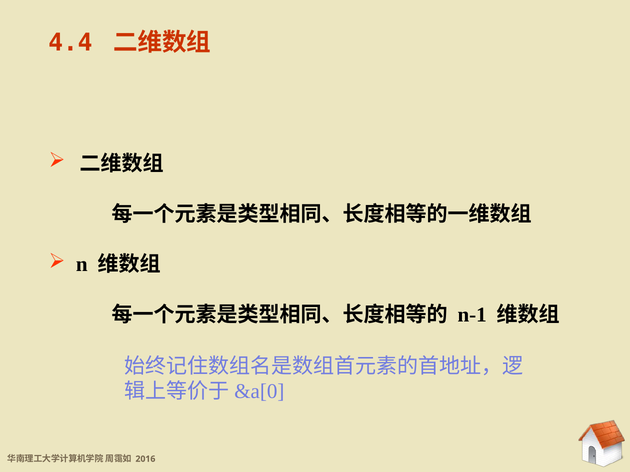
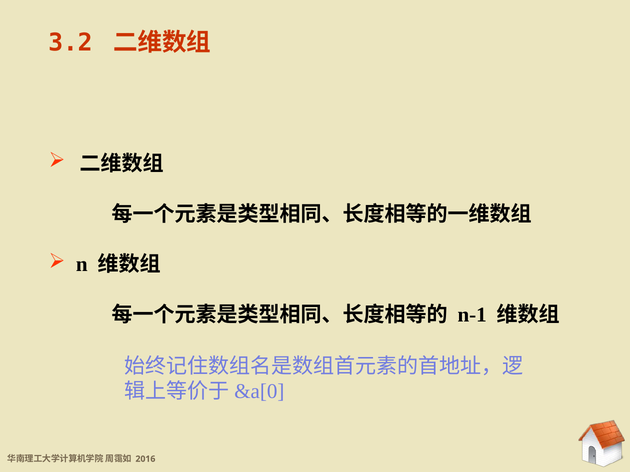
4.4: 4.4 -> 3.2
